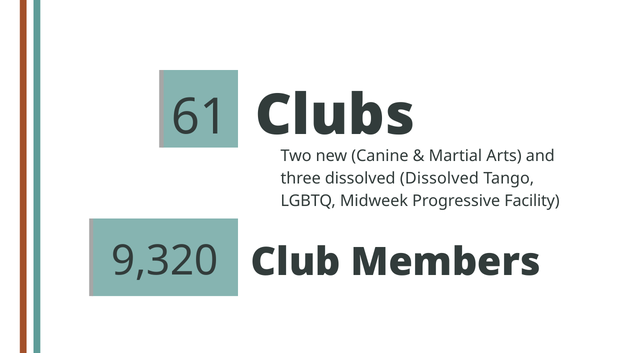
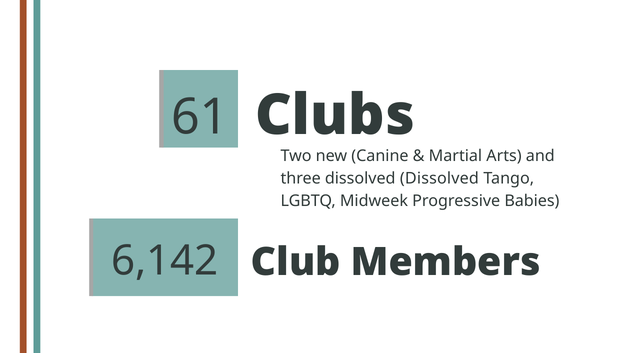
Facility: Facility -> Babies
9,320: 9,320 -> 6,142
